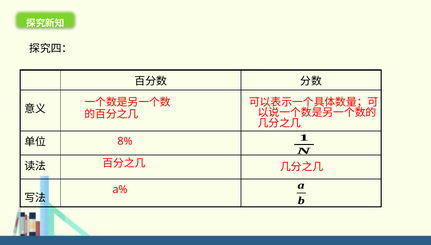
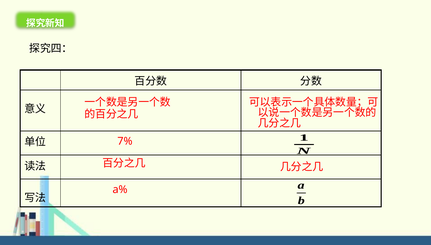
8%: 8% -> 7%
